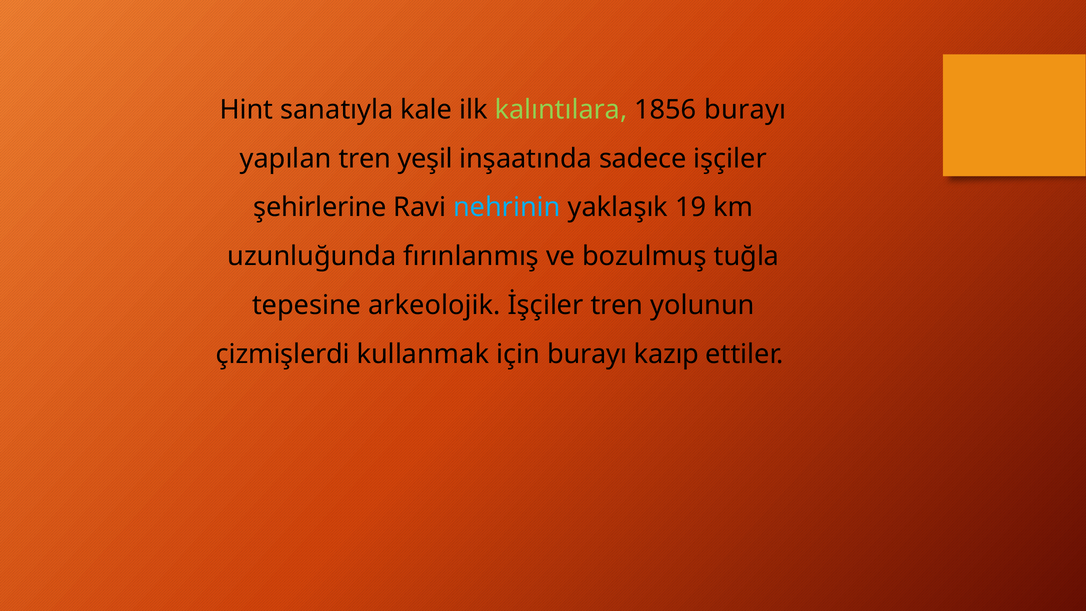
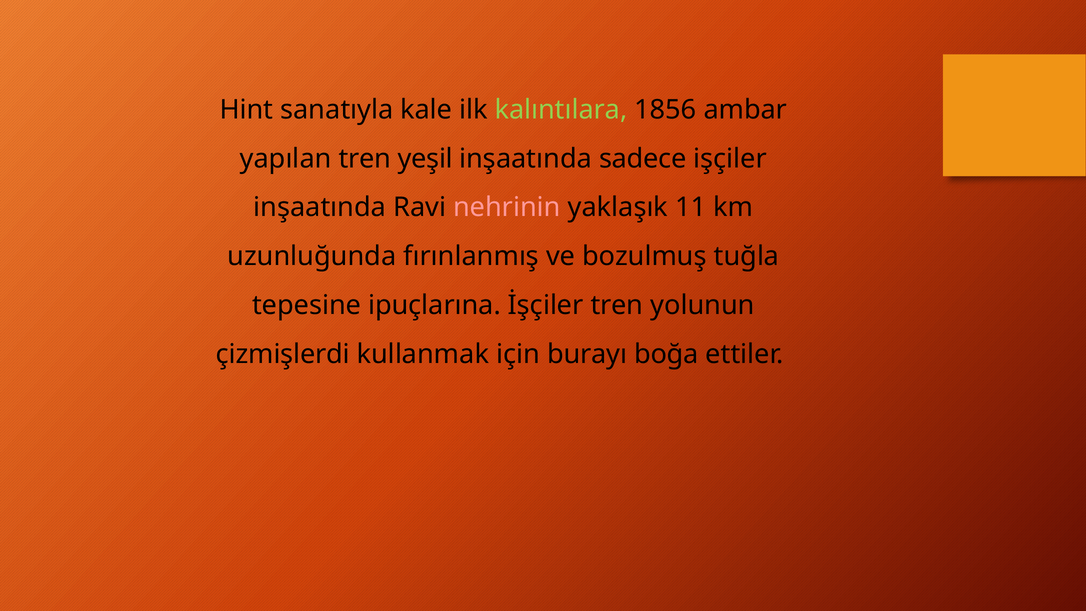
1856 burayı: burayı -> ambar
şehirlerine at (320, 207): şehirlerine -> inşaatında
nehrinin colour: light blue -> pink
19: 19 -> 11
arkeolojik: arkeolojik -> ipuçlarına
kazıp: kazıp -> boğa
